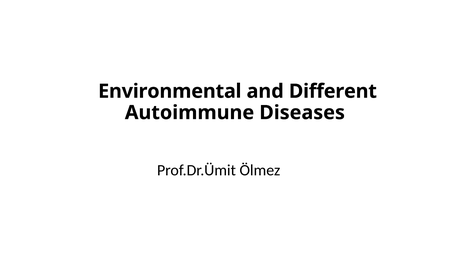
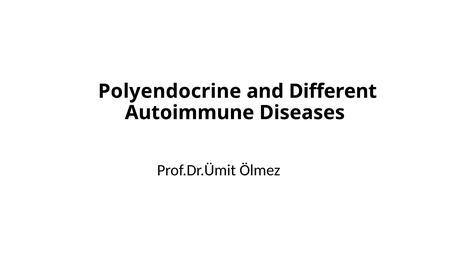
Environmental: Environmental -> Polyendocrine
